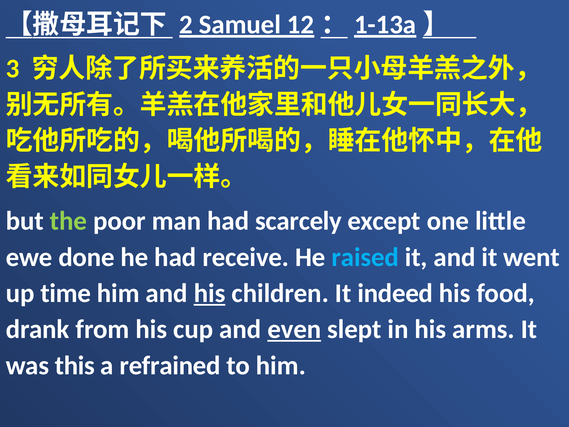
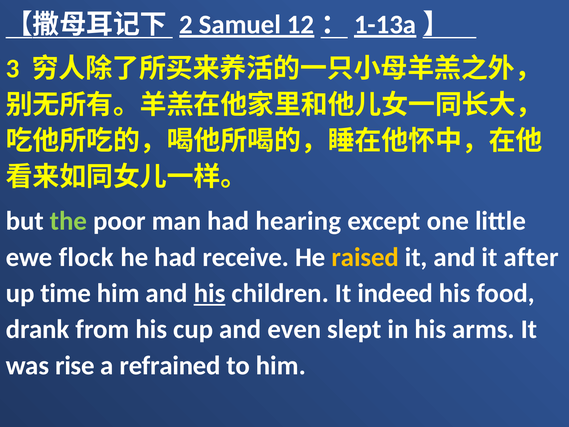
scarcely: scarcely -> hearing
done: done -> flock
raised colour: light blue -> yellow
went: went -> after
even underline: present -> none
this: this -> rise
